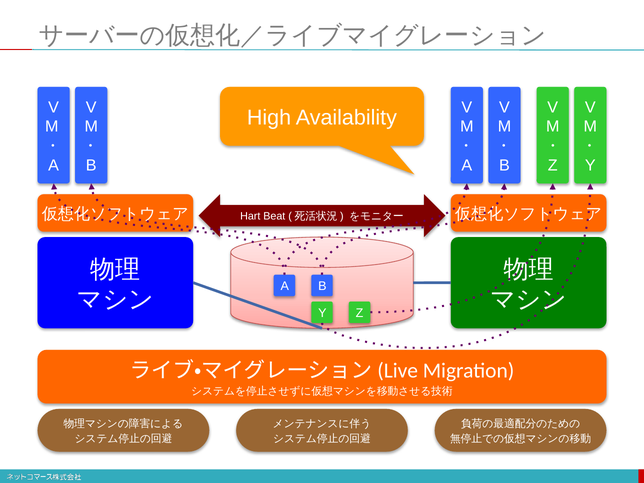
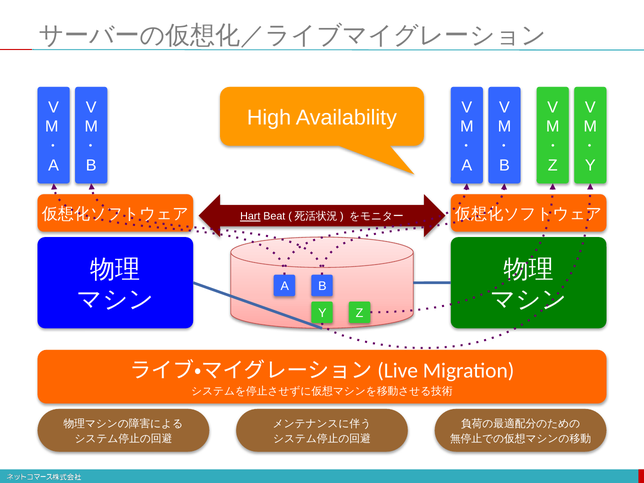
Hart underline: none -> present
